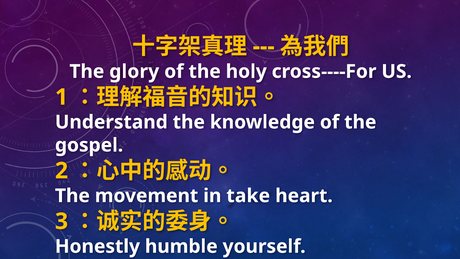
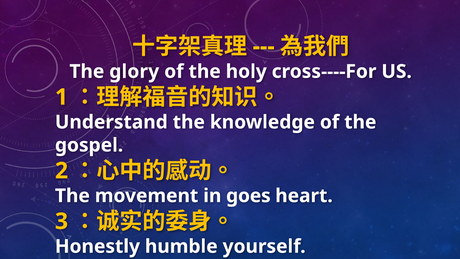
take: take -> goes
